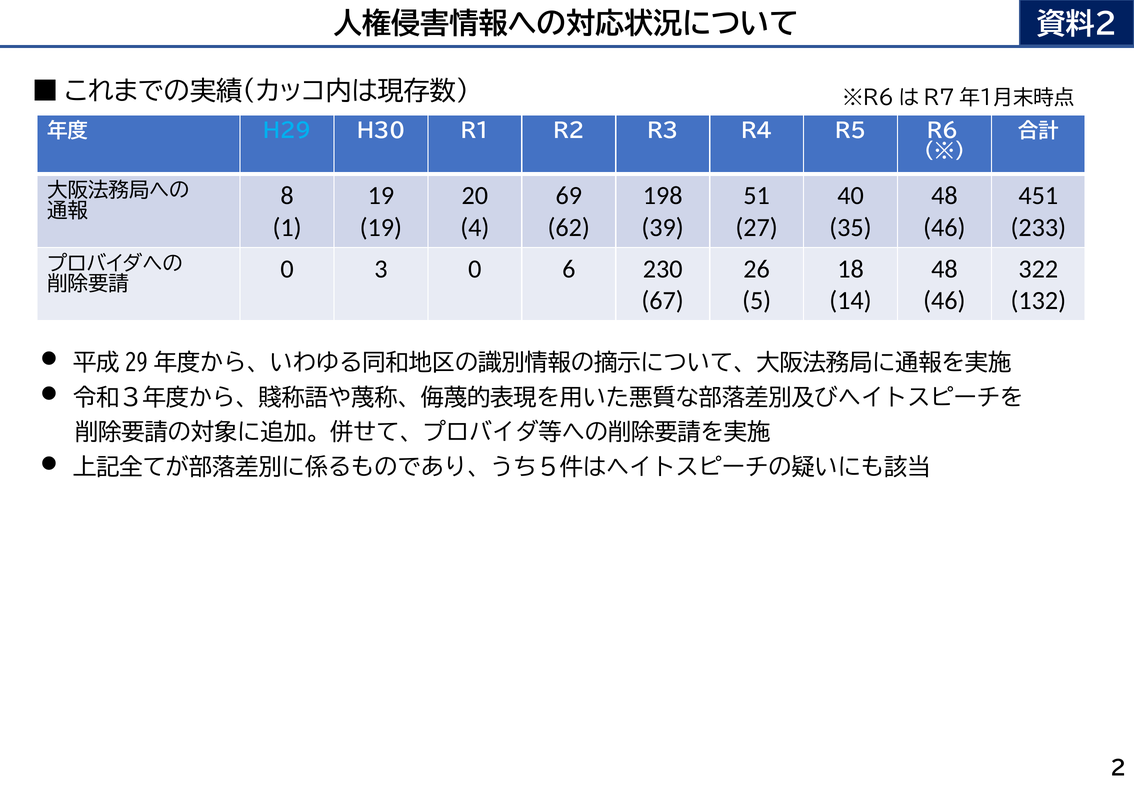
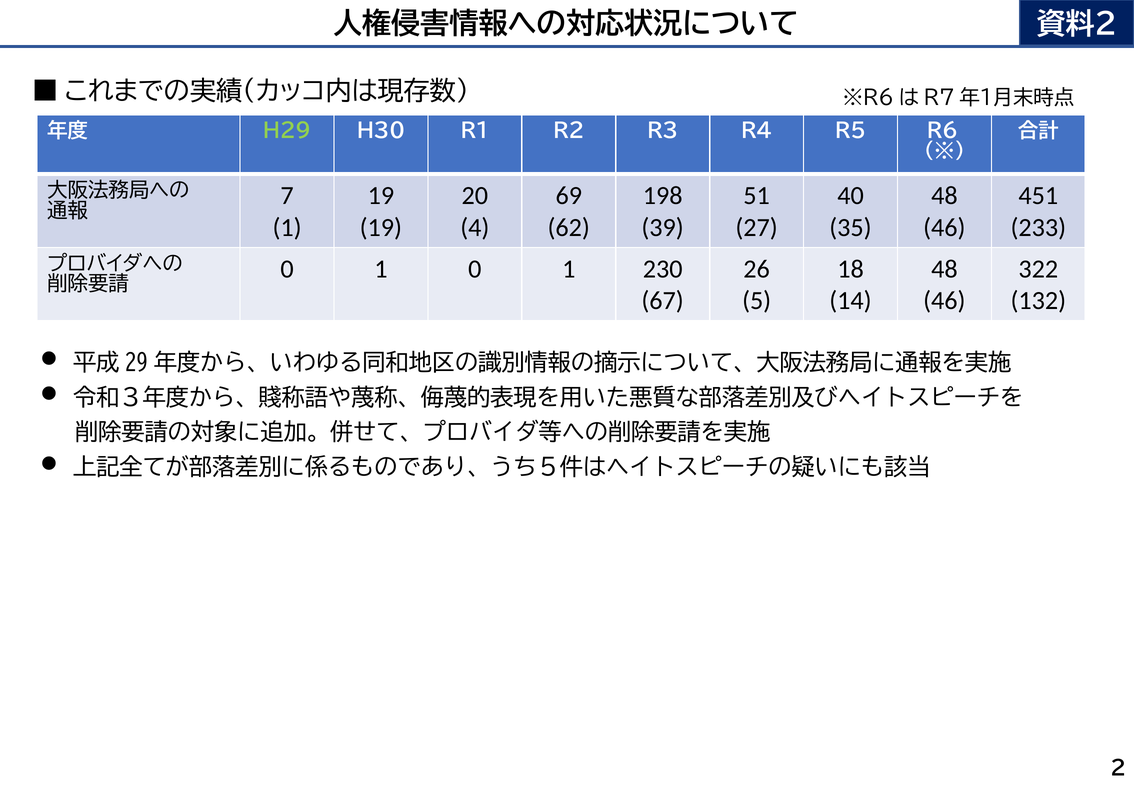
H29 colour: light blue -> light green
8: 8 -> 7
3 at (381, 269): 3 -> 1
6 at (569, 269): 6 -> 1
